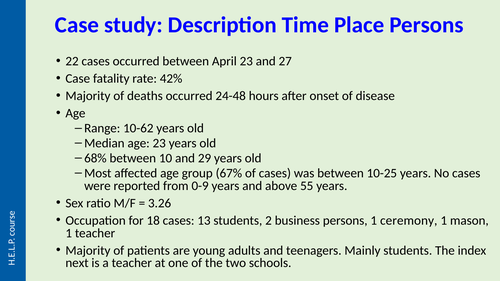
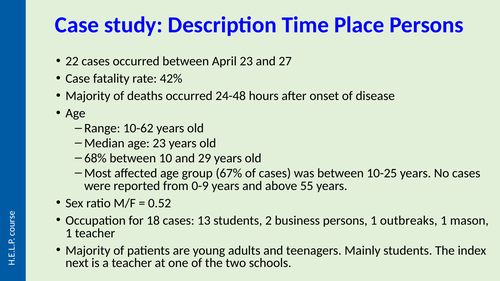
3.26: 3.26 -> 0.52
ceremony: ceremony -> outbreaks
